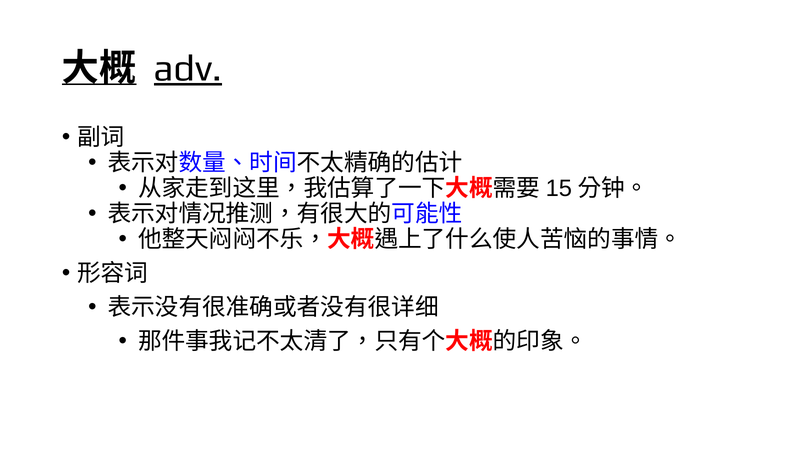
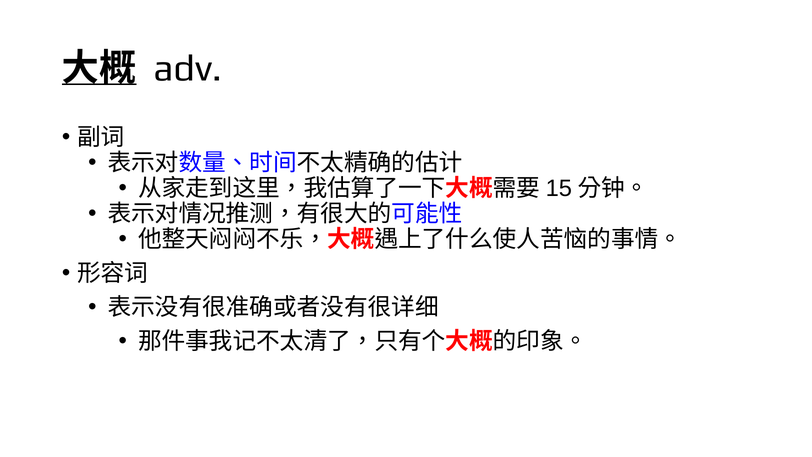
adv underline: present -> none
